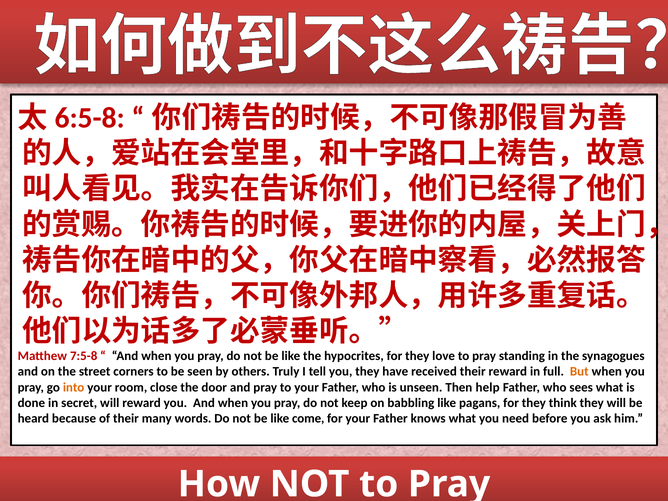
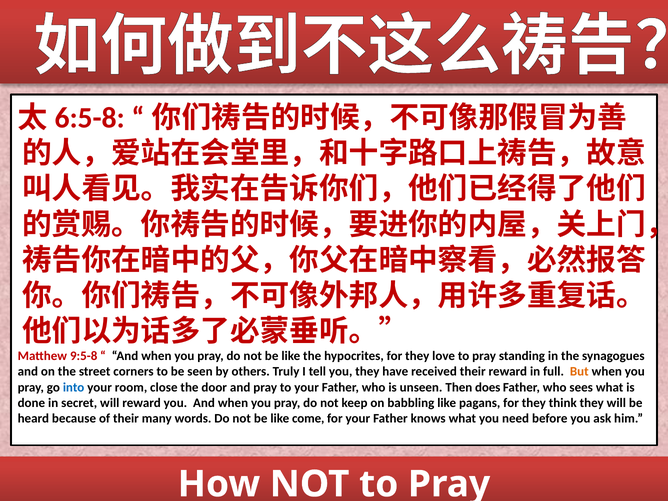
7:5-8: 7:5-8 -> 9:5-8
into colour: orange -> blue
help: help -> does
